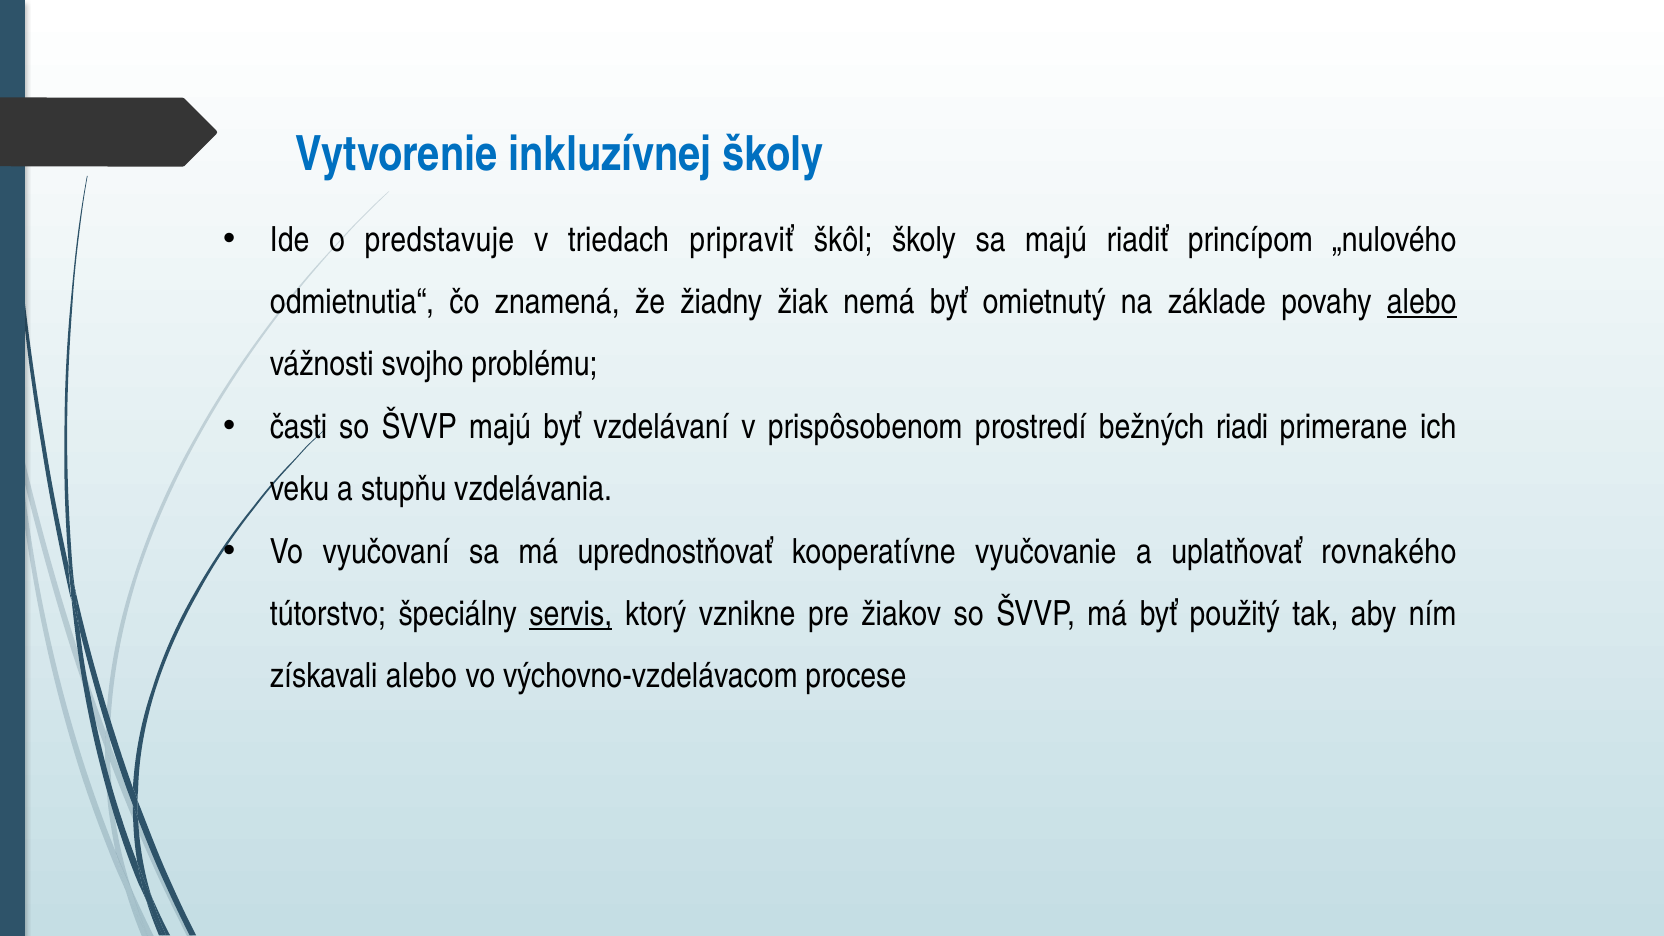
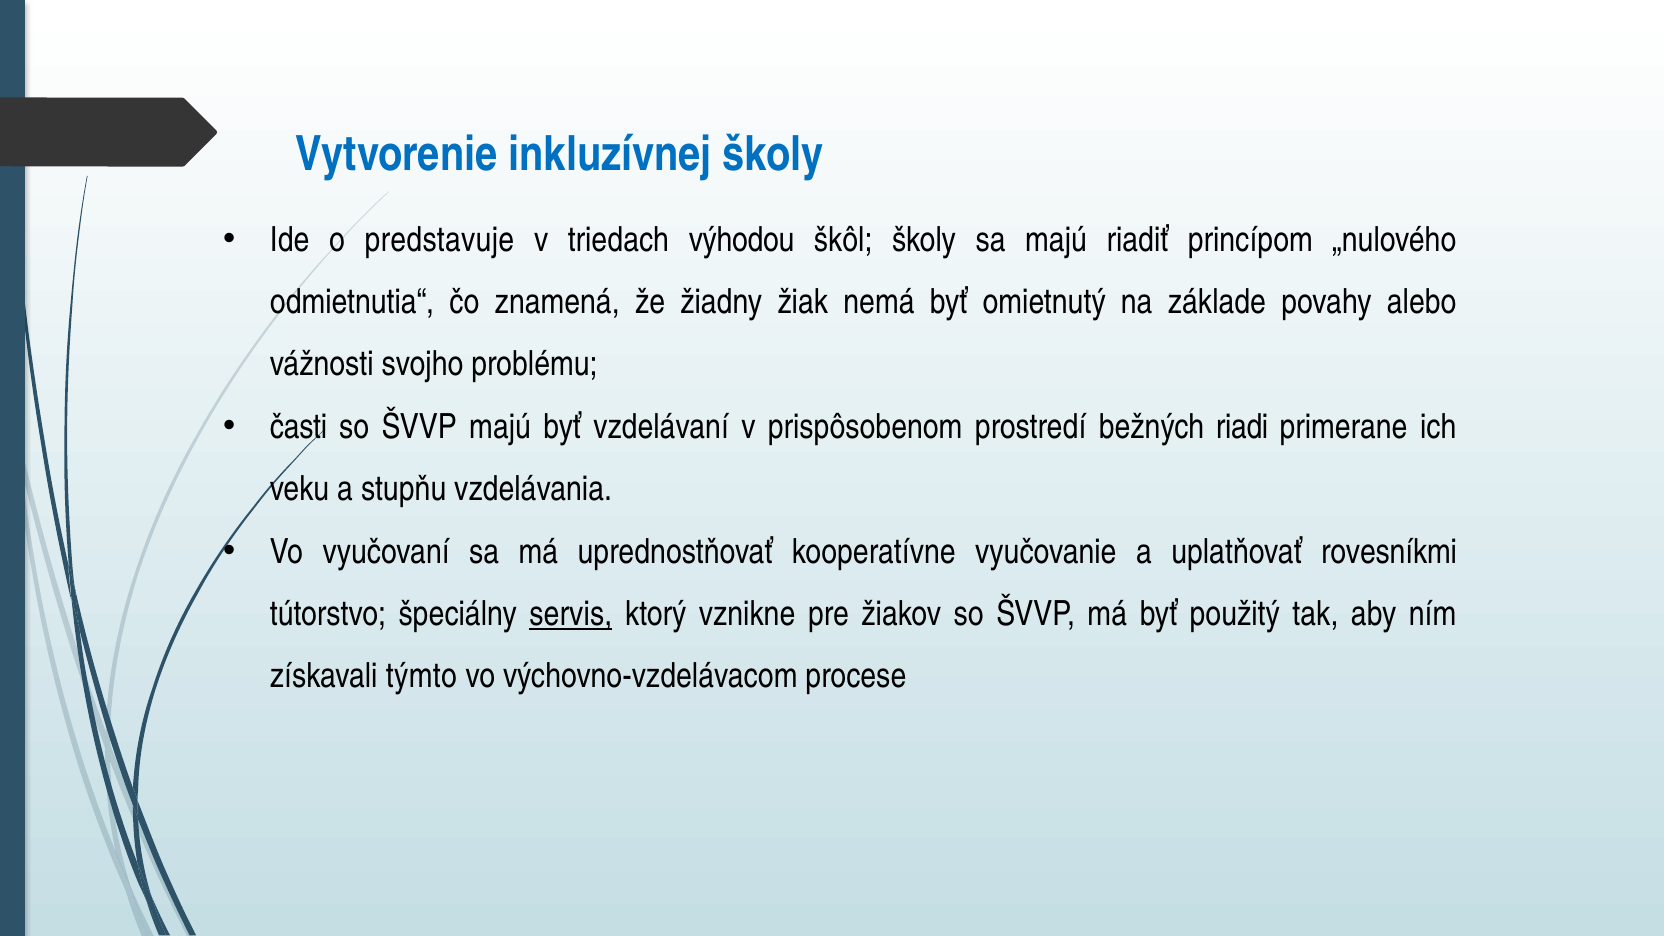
pripraviť: pripraviť -> výhodou
alebo at (1422, 302) underline: present -> none
rovnakého: rovnakého -> rovesníkmi
získavali alebo: alebo -> týmto
